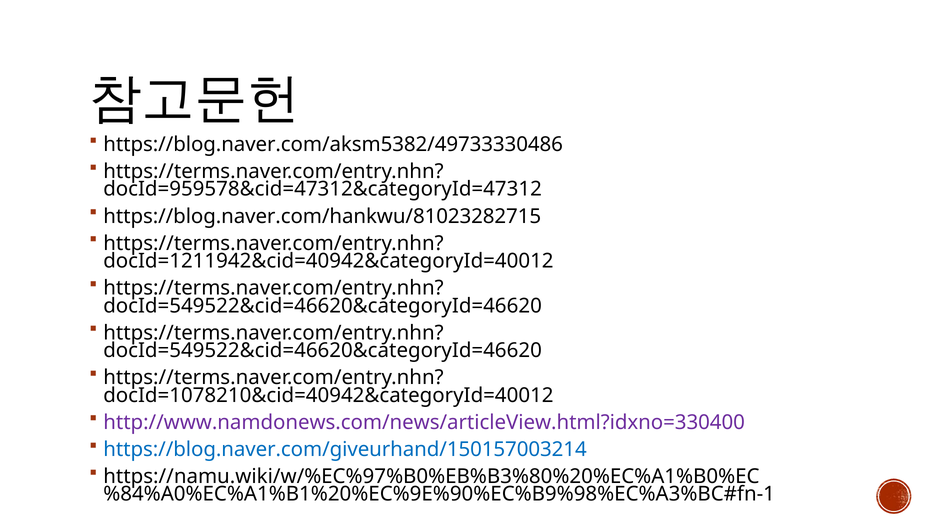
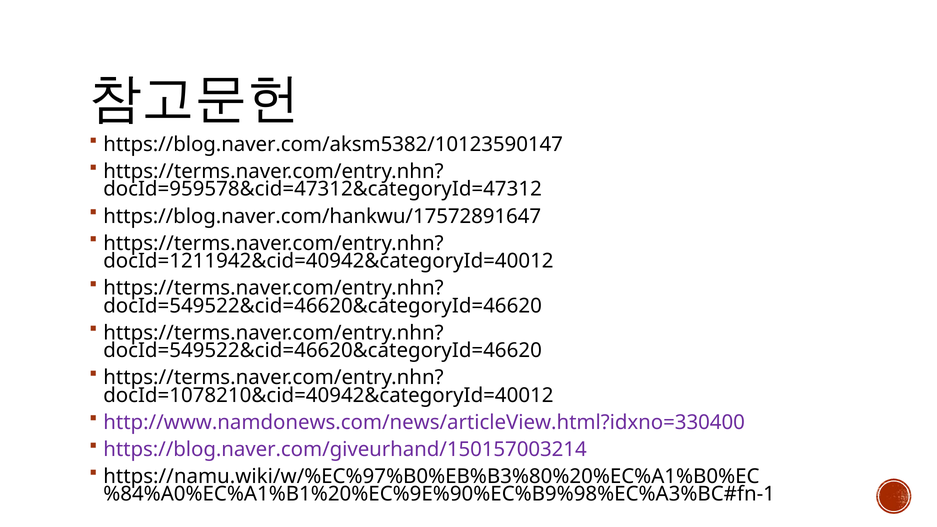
https://blog.naver.com/aksm5382/49733330486: https://blog.naver.com/aksm5382/49733330486 -> https://blog.naver.com/aksm5382/10123590147
https://blog.naver.com/hankwu/81023282715: https://blog.naver.com/hankwu/81023282715 -> https://blog.naver.com/hankwu/17572891647
https://blog.naver.com/giveurhand/150157003214 colour: blue -> purple
